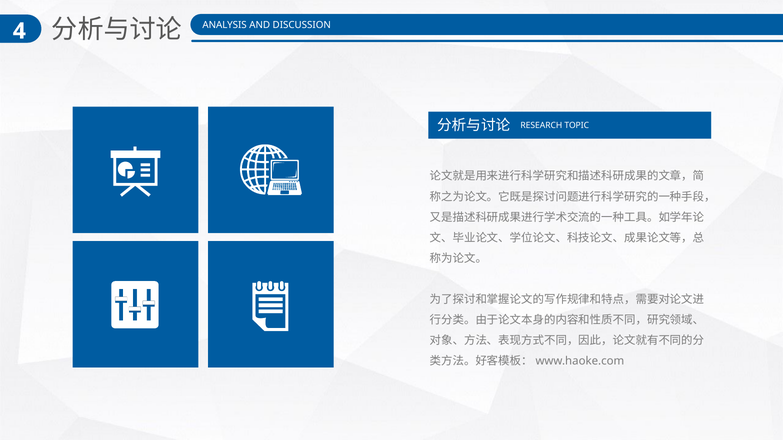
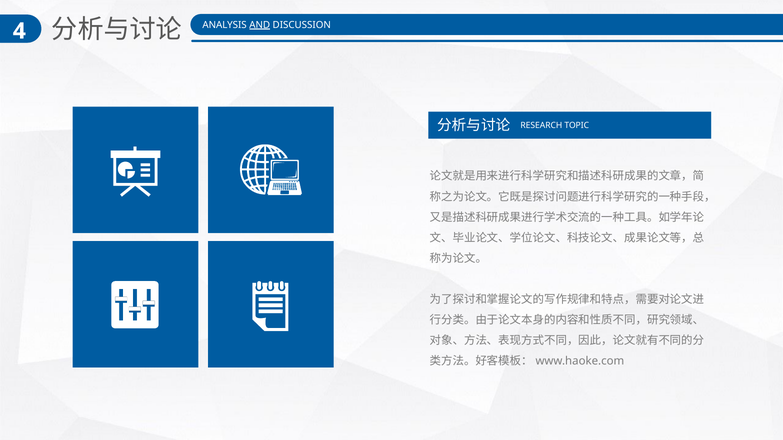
AND underline: none -> present
